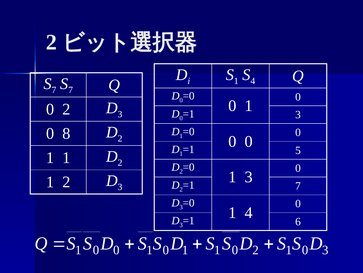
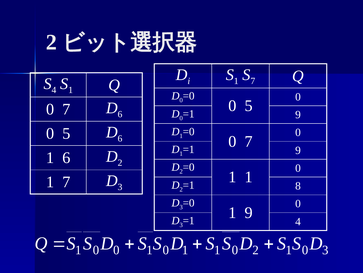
4 at (253, 81): 4 -> 7
7 at (54, 90): 7 -> 4
7 at (71, 90): 7 -> 1
1 at (249, 106): 1 -> 5
2 at (66, 109): 2 -> 7
3 at (120, 114): 3 -> 6
3 at (298, 114): 3 -> 9
8 at (66, 133): 8 -> 5
2 at (120, 138): 2 -> 6
0 at (249, 141): 0 -> 7
5 at (298, 150): 5 -> 9
1 at (66, 157): 1 -> 6
3 at (249, 177): 3 -> 1
2 at (66, 182): 2 -> 7
7 at (298, 185): 7 -> 8
1 4: 4 -> 9
6 at (298, 221): 6 -> 4
